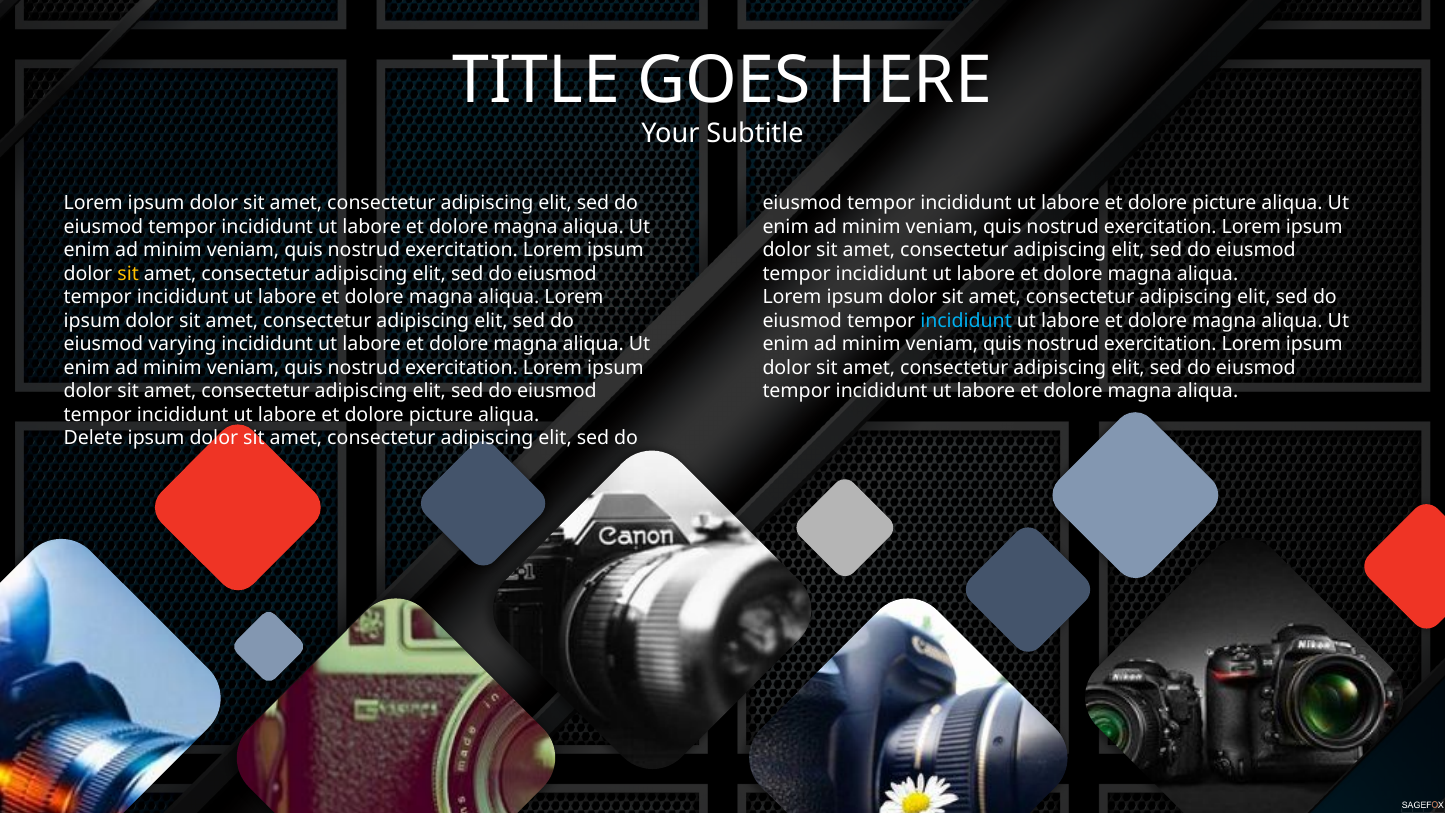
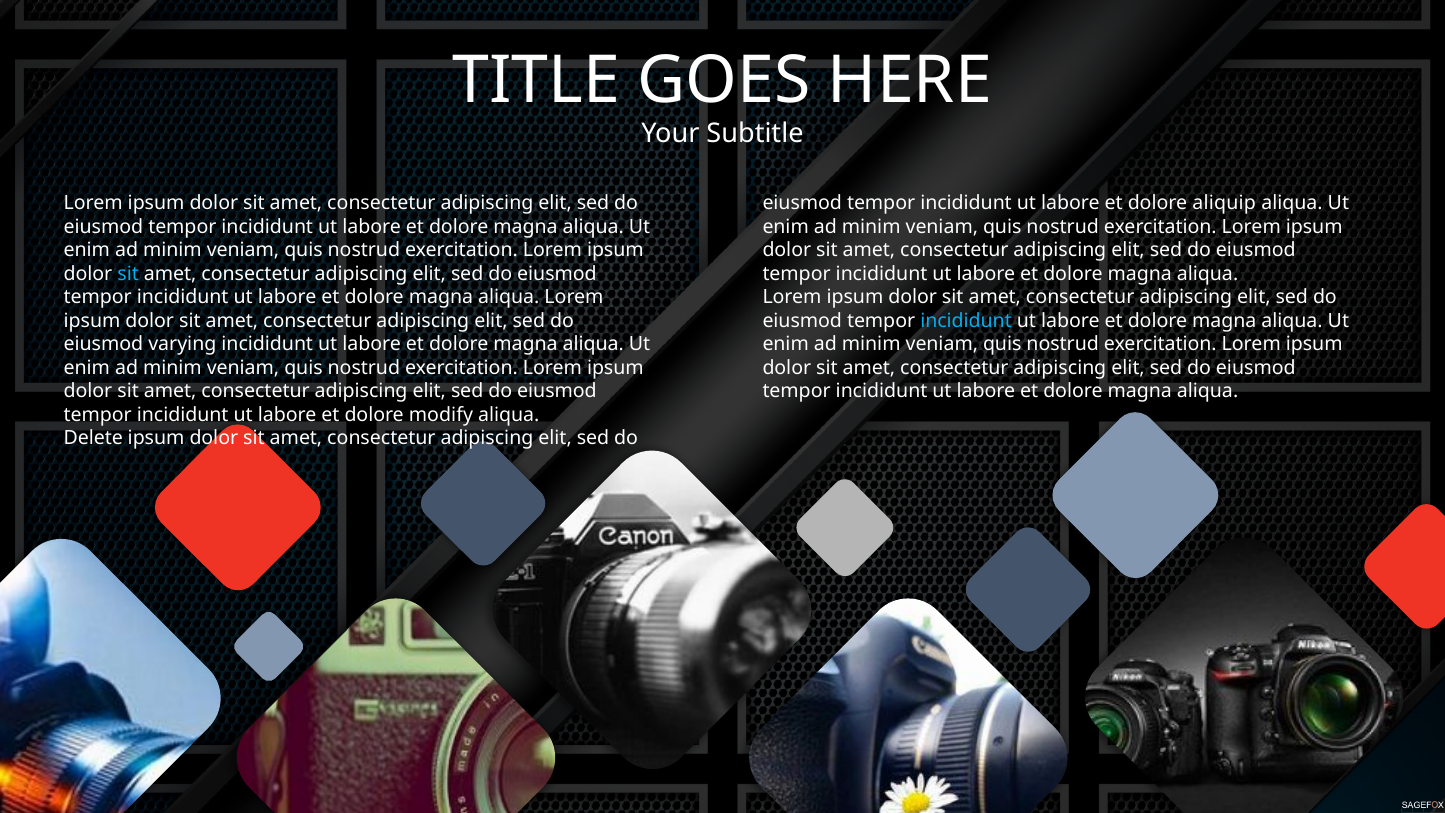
picture at (1224, 203): picture -> aliquip
sit at (128, 274) colour: yellow -> light blue
picture at (441, 415): picture -> modify
